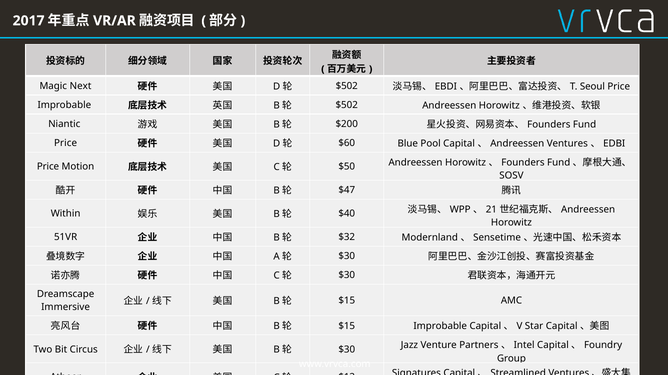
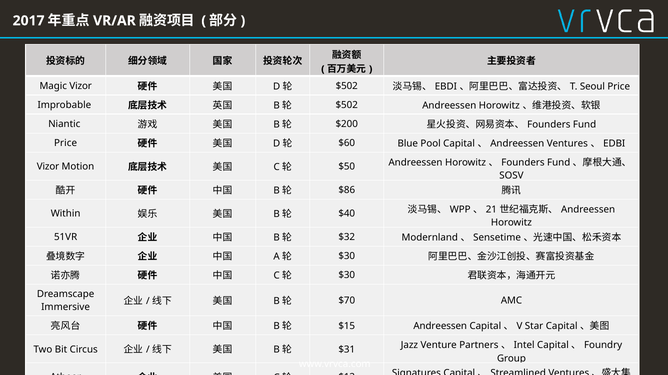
Magic Next: Next -> Vizor
Price at (48, 167): Price -> Vizor
$47: $47 -> $86
$15 at (347, 301): $15 -> $70
$15 Improbable: Improbable -> Andreessen
$30 at (347, 350): $30 -> $31
